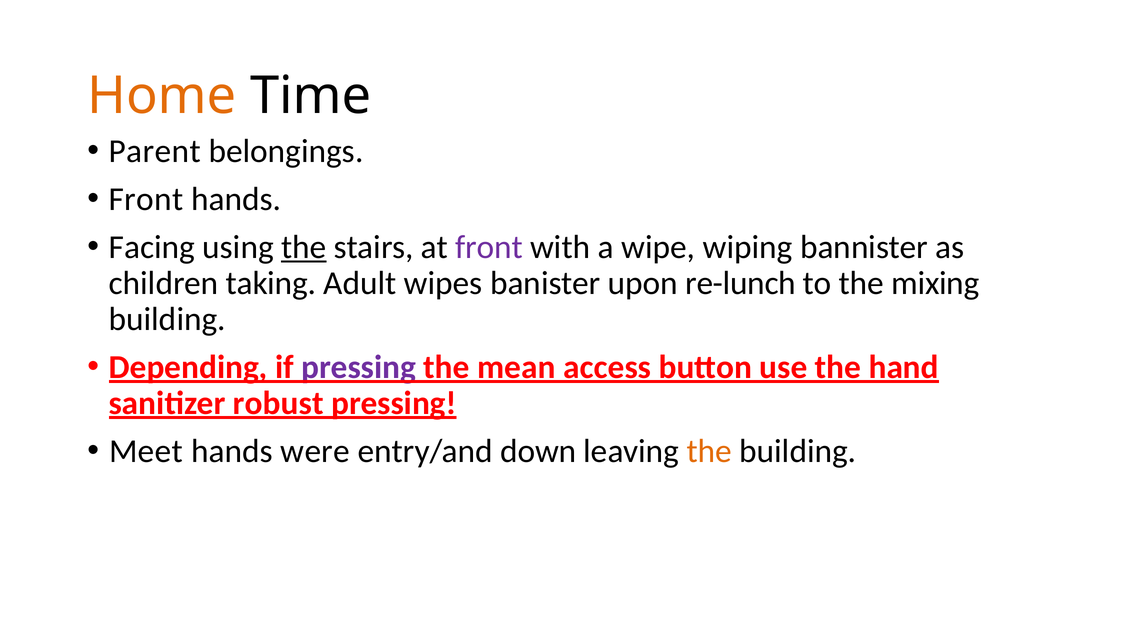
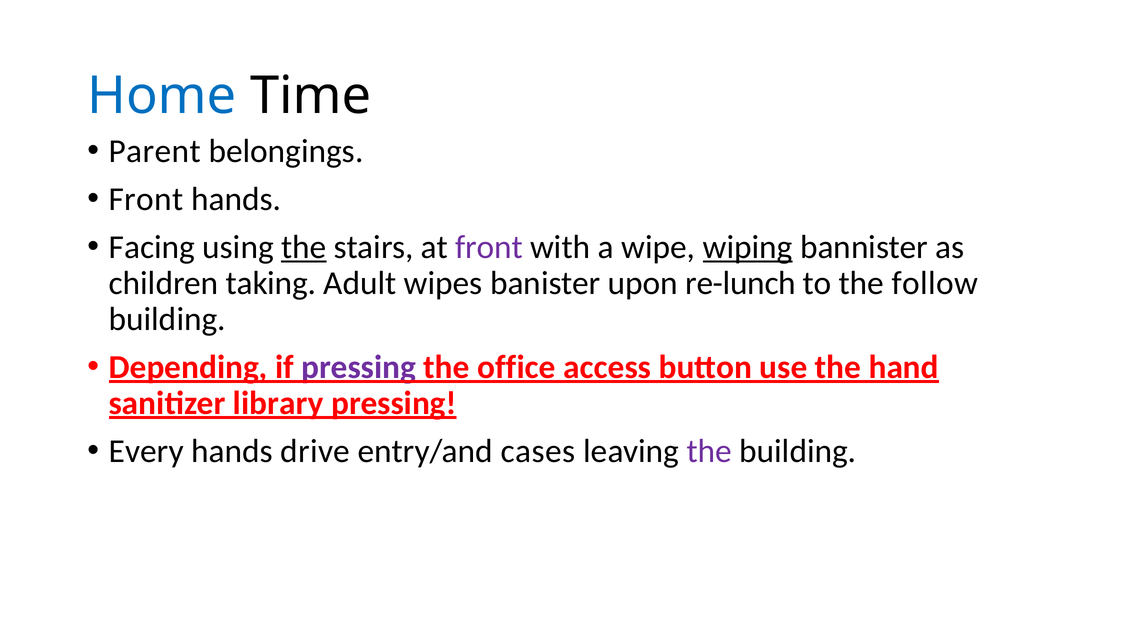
Home colour: orange -> blue
wiping underline: none -> present
mixing: mixing -> follow
mean: mean -> office
robust: robust -> library
Meet: Meet -> Every
were: were -> drive
down: down -> cases
the at (709, 451) colour: orange -> purple
